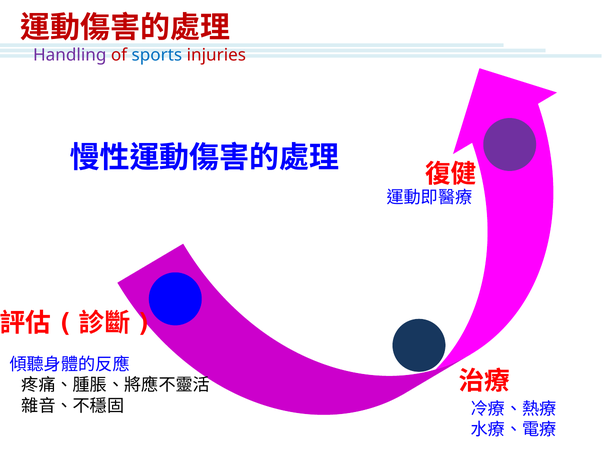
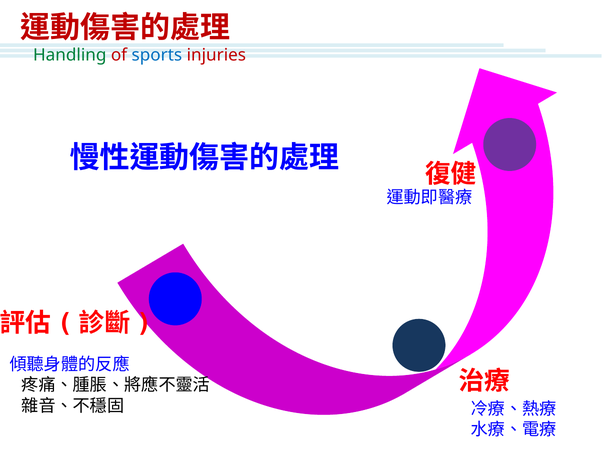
Handling colour: purple -> green
